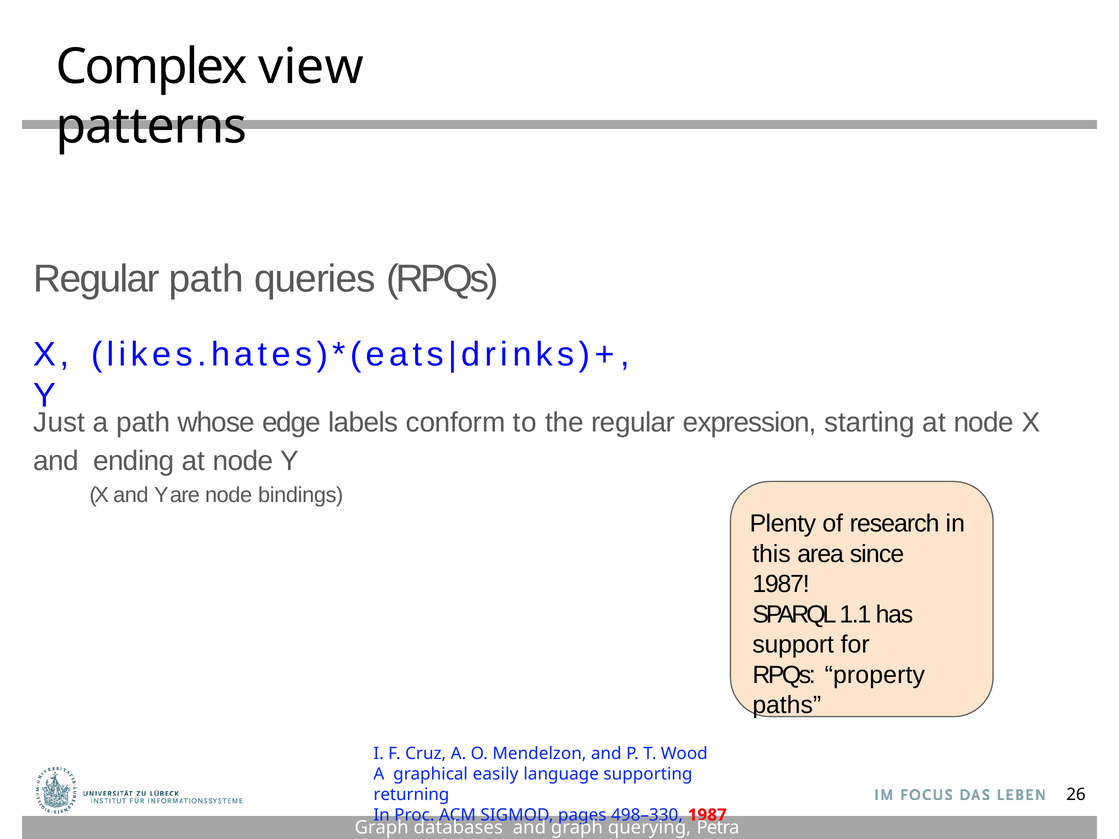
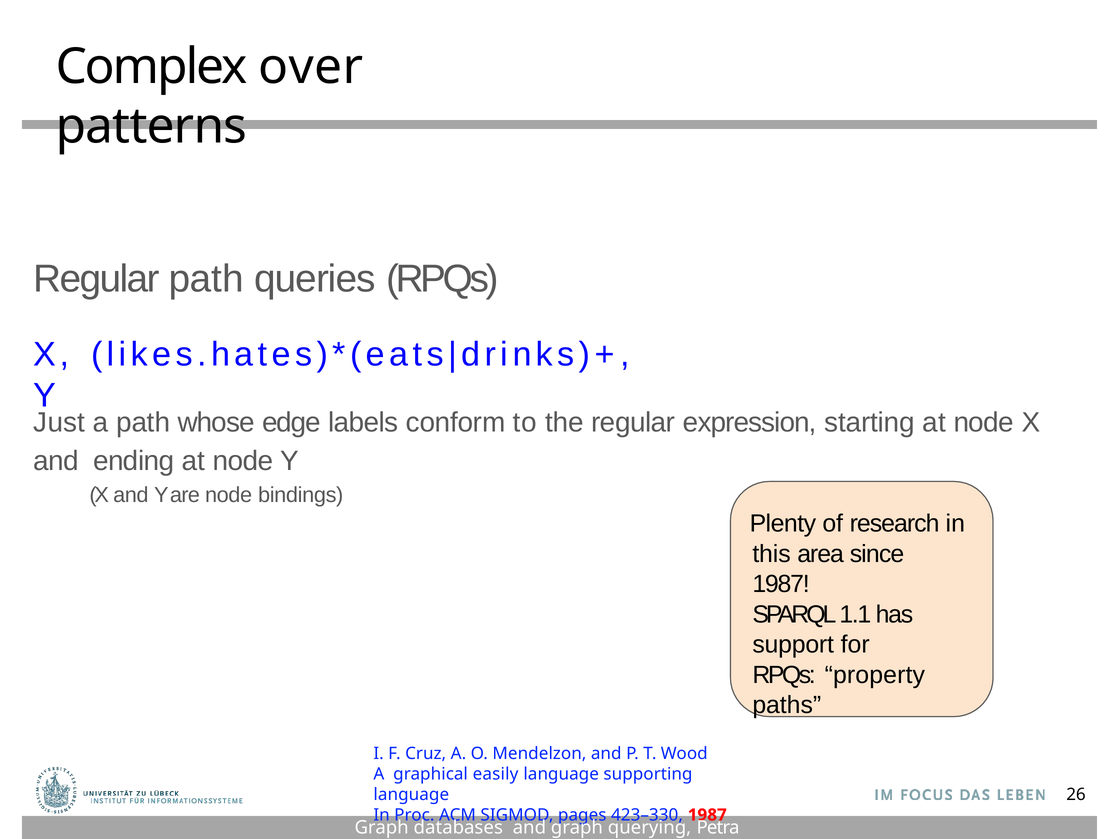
view: view -> over
returning at (411, 795): returning -> language
498–330: 498–330 -> 423–330
